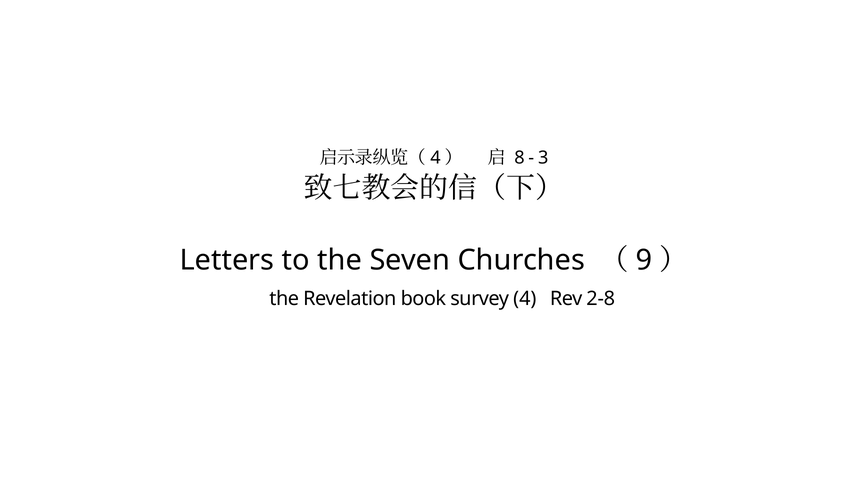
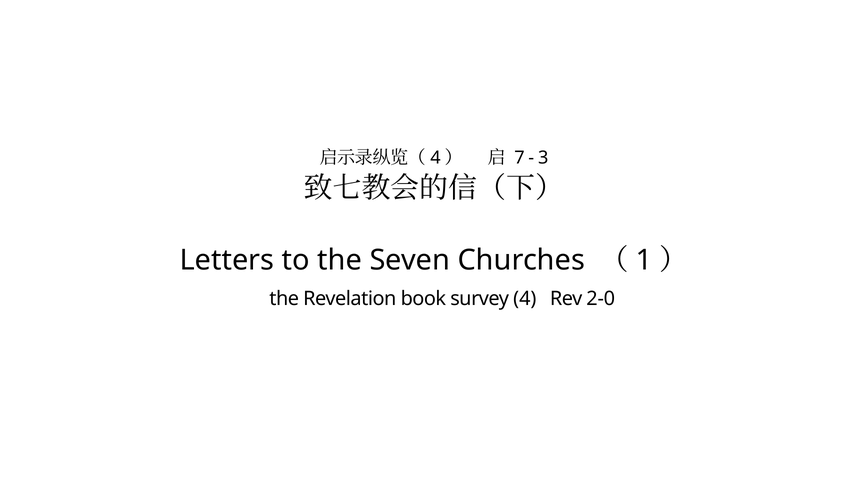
8: 8 -> 7
9: 9 -> 1
2-8: 2-8 -> 2-0
